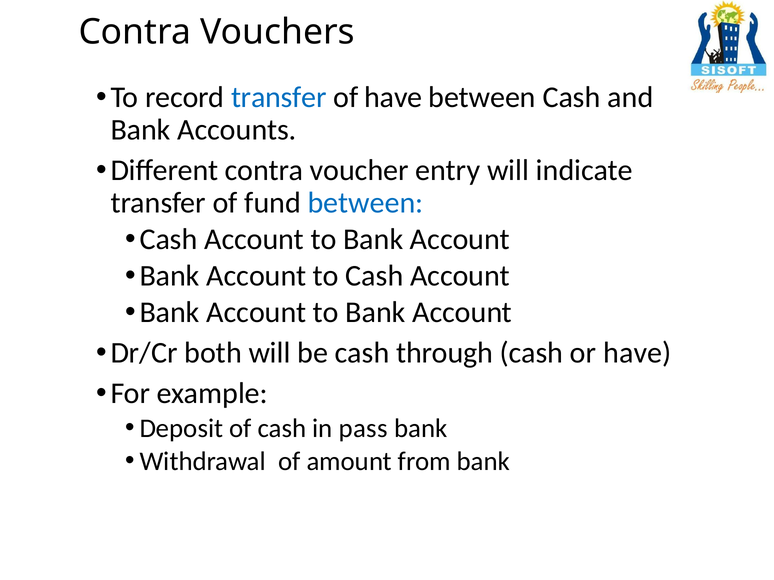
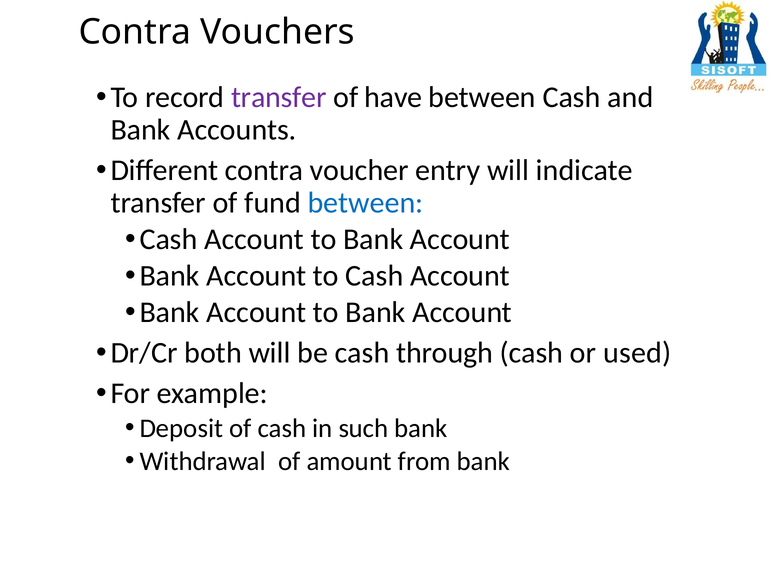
transfer at (279, 97) colour: blue -> purple
or have: have -> used
pass: pass -> such
